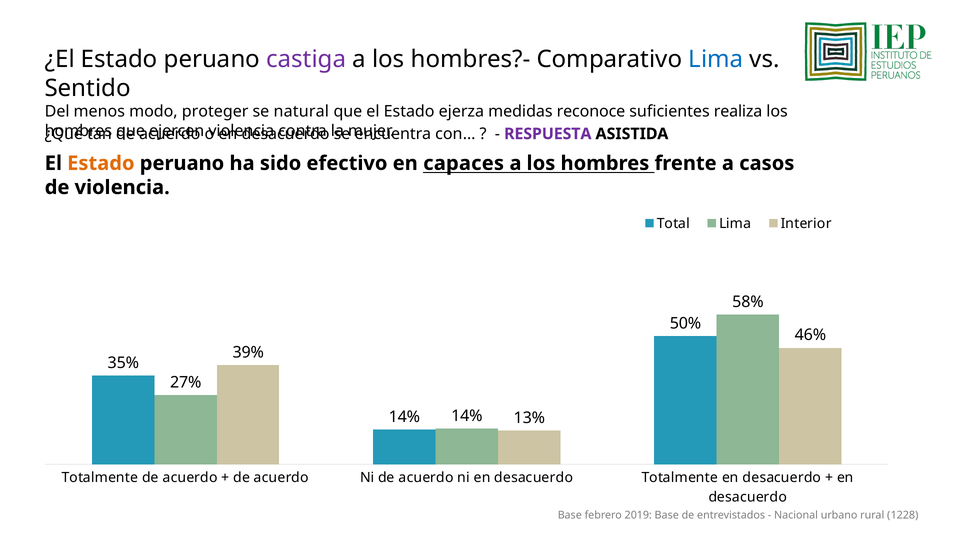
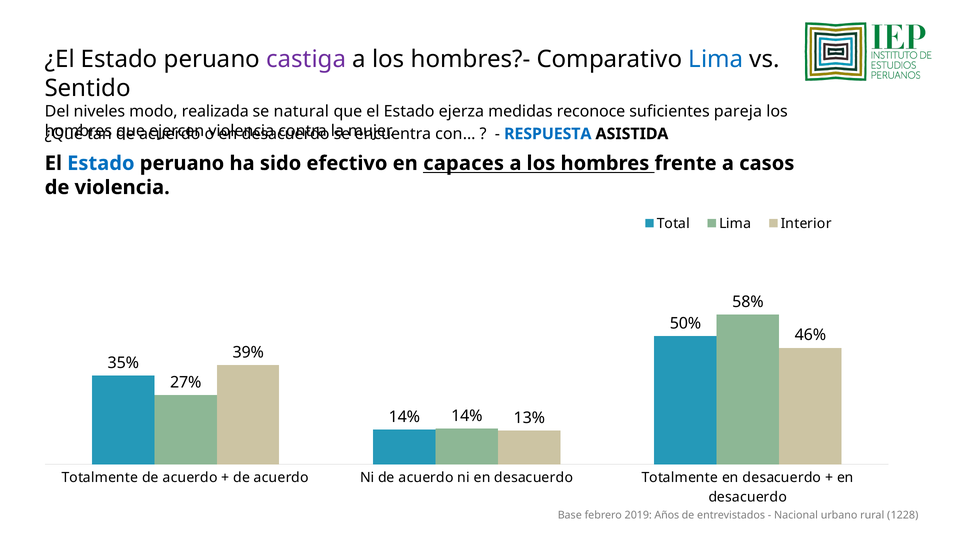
menos: menos -> niveles
proteger: proteger -> realizada
realiza: realiza -> pareja
RESPUESTA colour: purple -> blue
Estado at (101, 163) colour: orange -> blue
Base at (667, 515): Base -> Años
